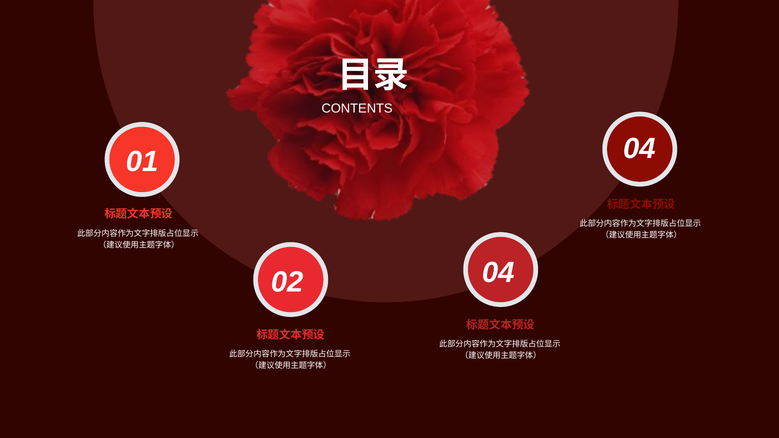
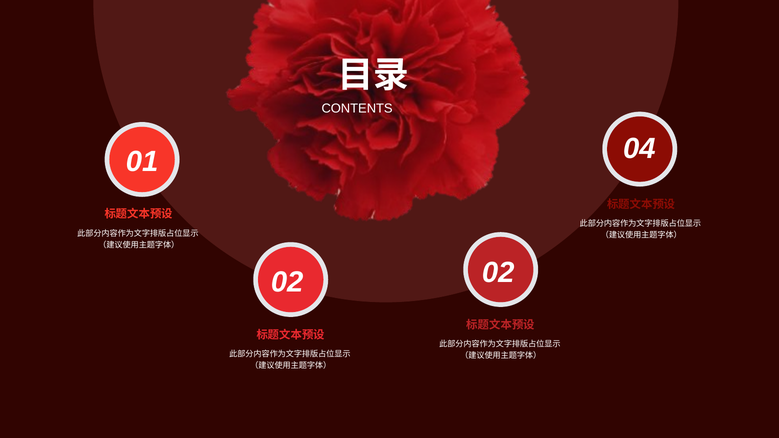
02 04: 04 -> 02
